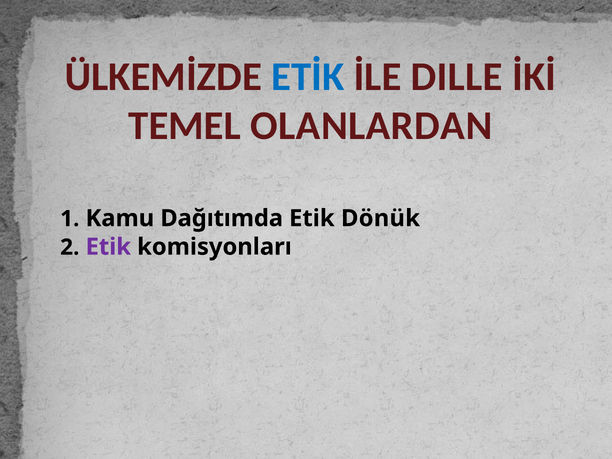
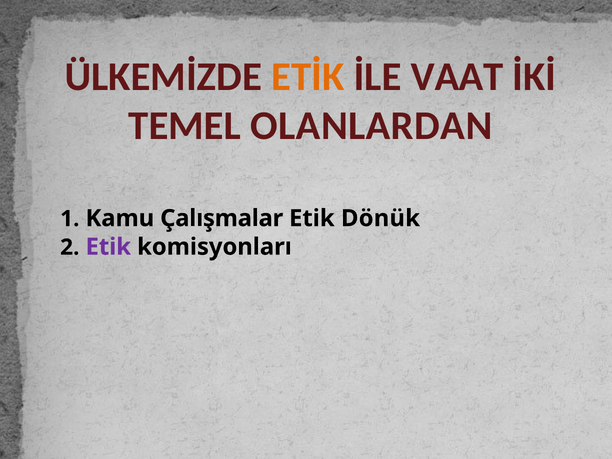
ETİK colour: blue -> orange
DILLE: DILLE -> VAAT
Dağıtımda: Dağıtımda -> Çalışmalar
